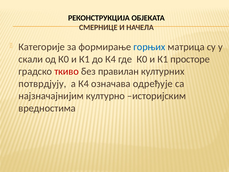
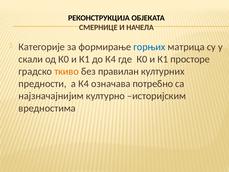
ткиво colour: red -> orange
потврдјују: потврдјују -> предности
одређује: одређује -> потребно
